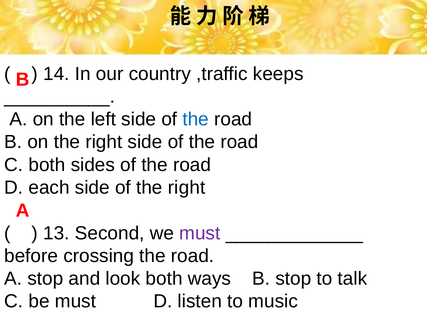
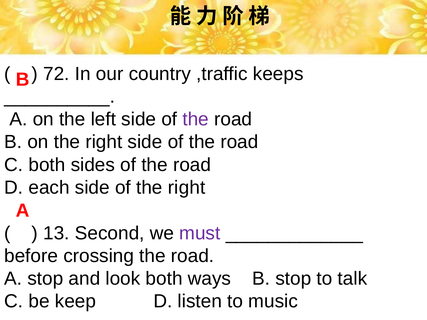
14: 14 -> 72
the at (196, 119) colour: blue -> purple
be must: must -> keep
